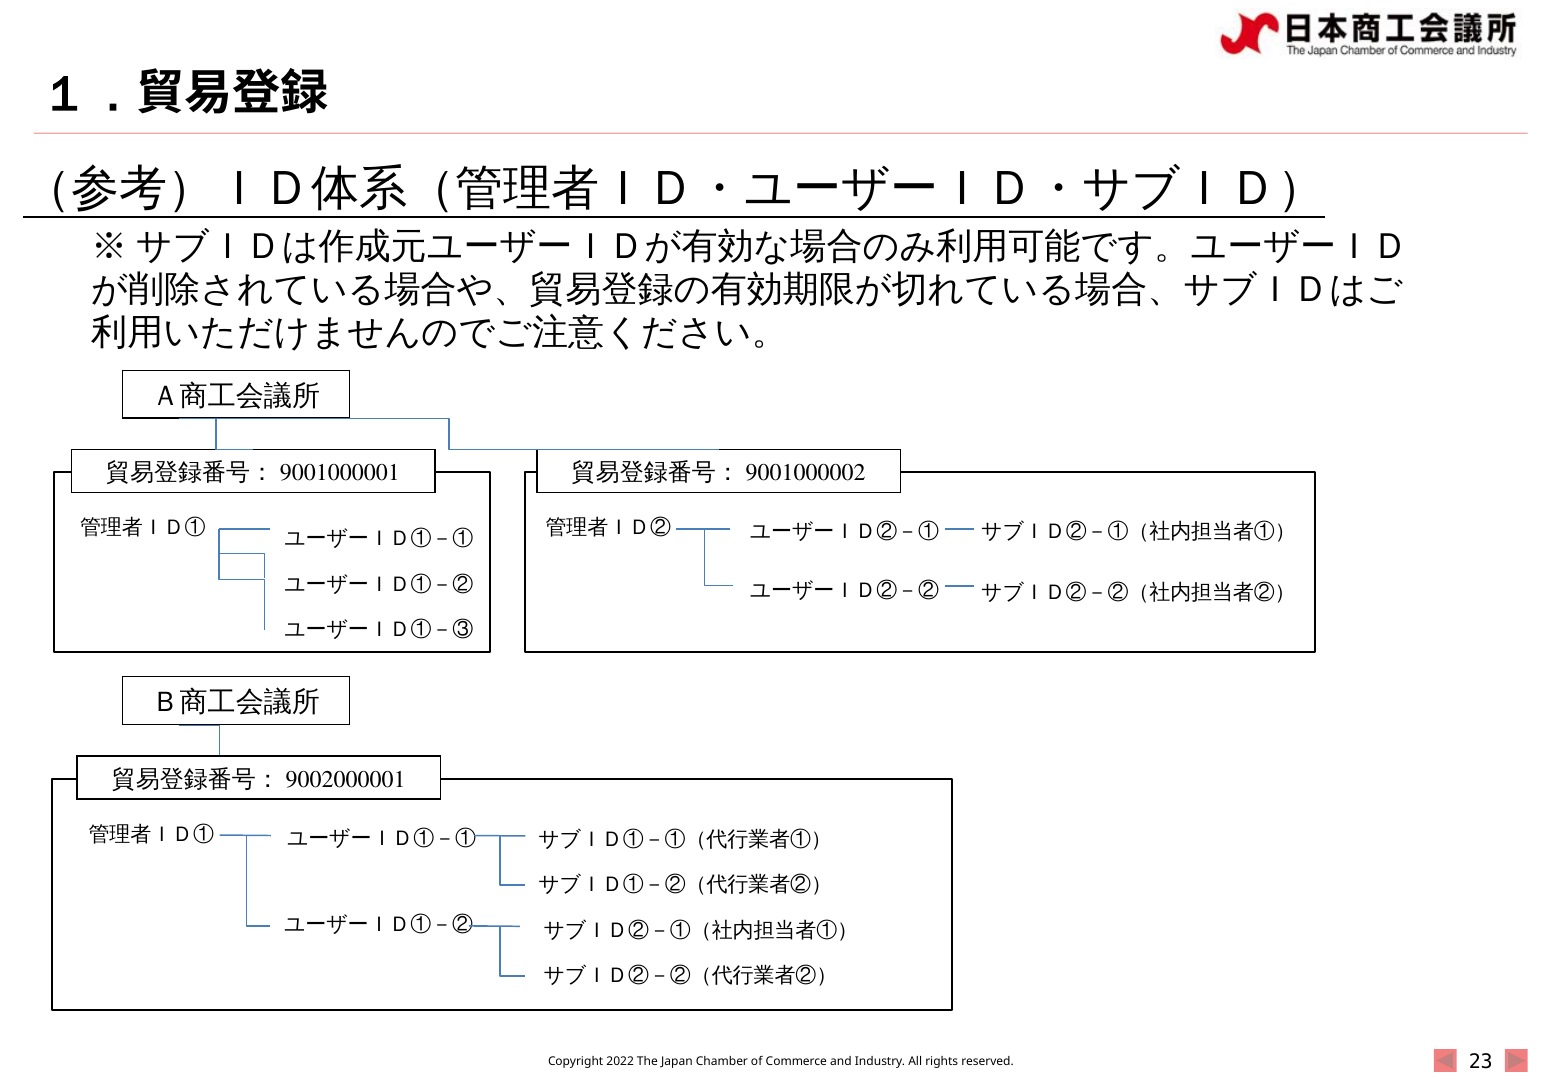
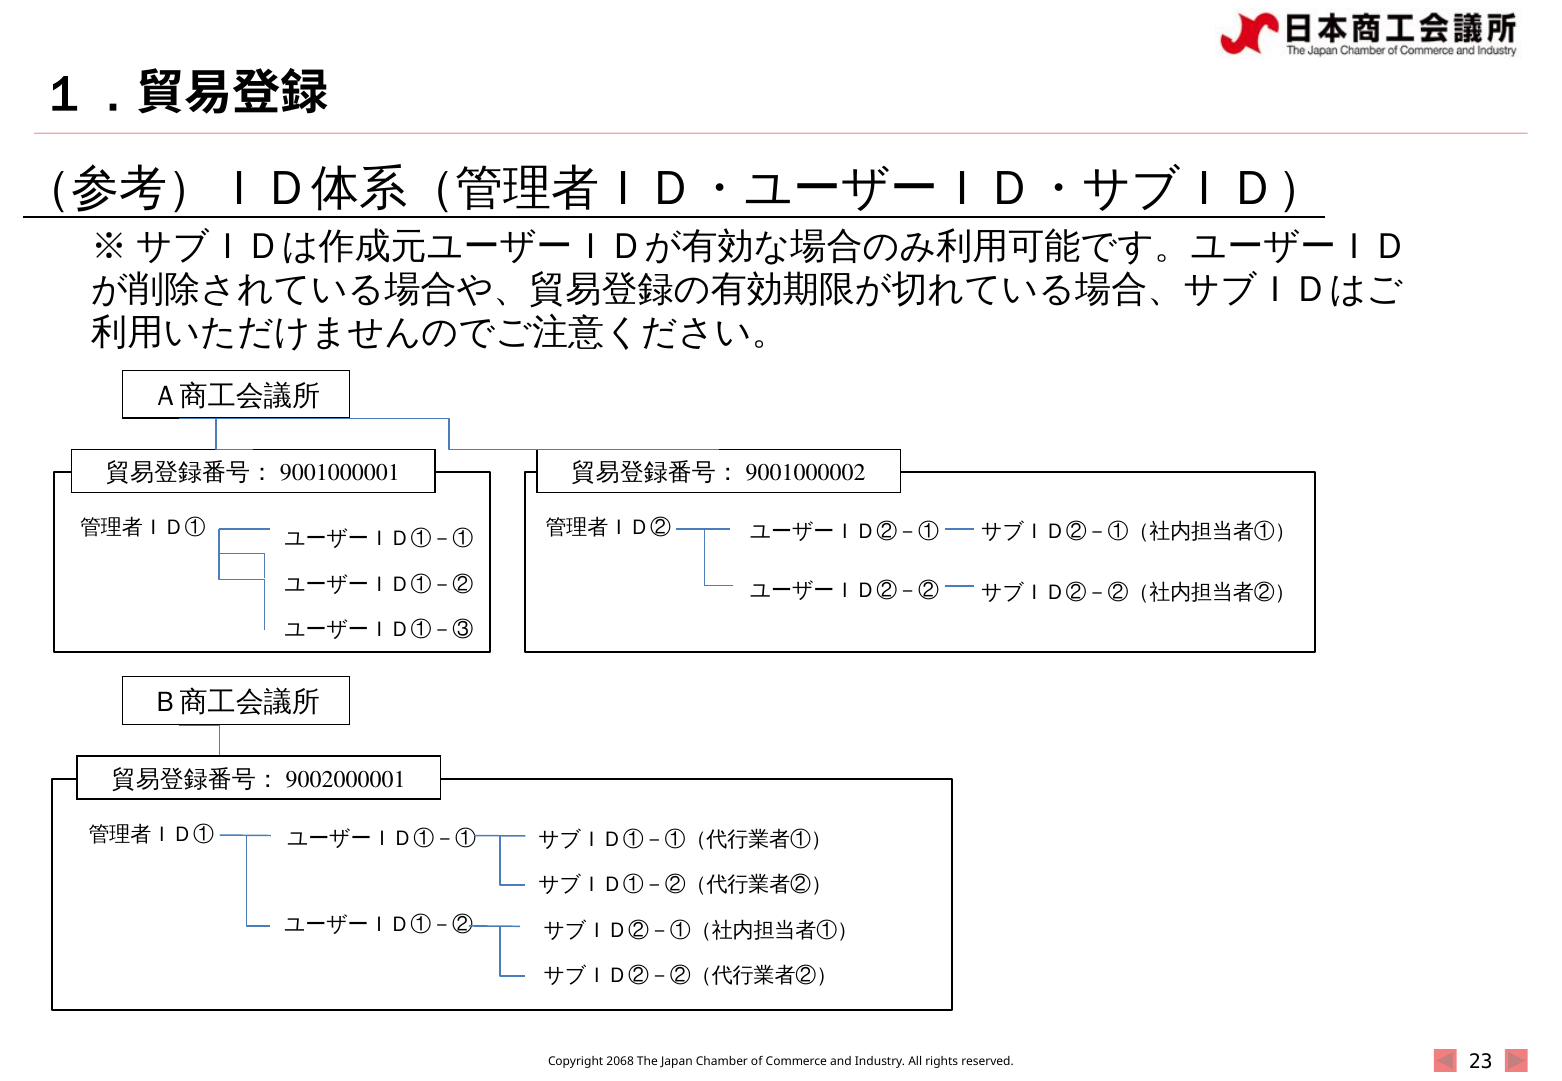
2022: 2022 -> 2068
